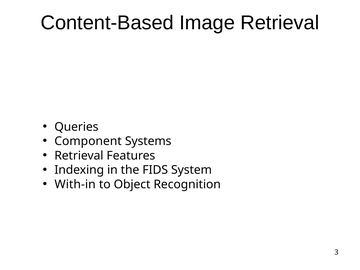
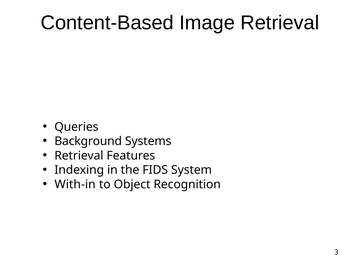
Component: Component -> Background
